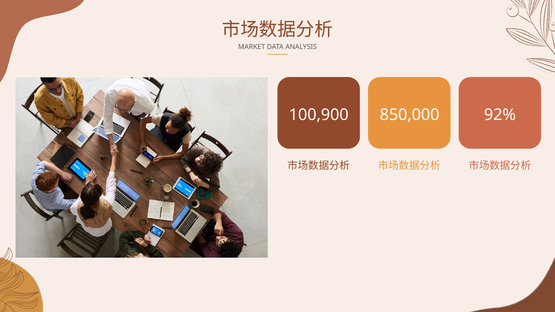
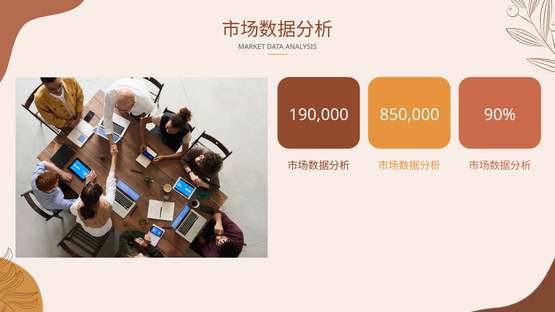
100,900: 100,900 -> 190,000
92%: 92% -> 90%
